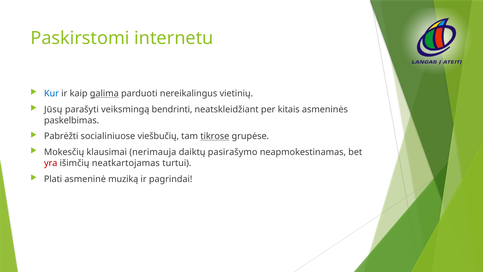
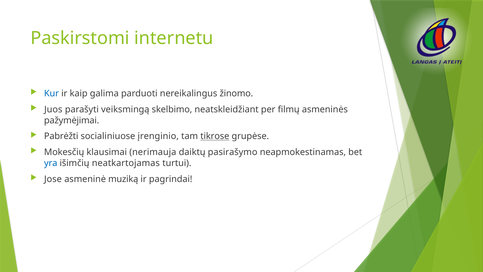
galima underline: present -> none
vietinių: vietinių -> žinomo
Jūsų: Jūsų -> Juos
bendrinti: bendrinti -> skelbimo
kitais: kitais -> filmų
paskelbimas: paskelbimas -> pažymėjimai
viešbučių: viešbučių -> įrenginio
yra colour: red -> blue
Plati: Plati -> Jose
